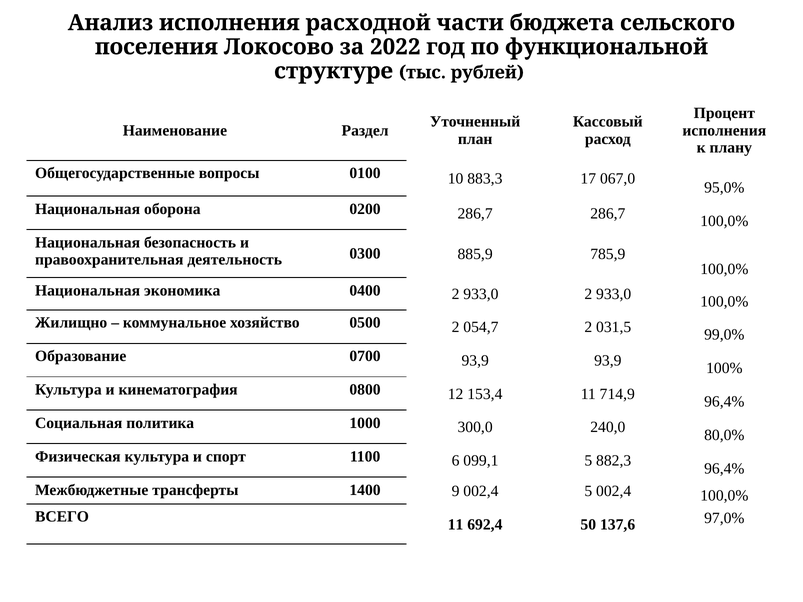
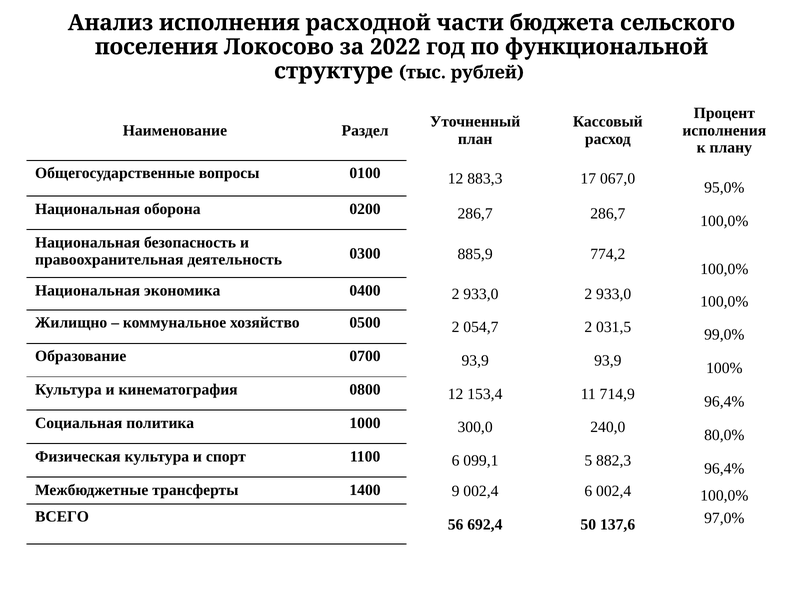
0100 10: 10 -> 12
785,9: 785,9 -> 774,2
002,4 5: 5 -> 6
ВСЕГО 11: 11 -> 56
